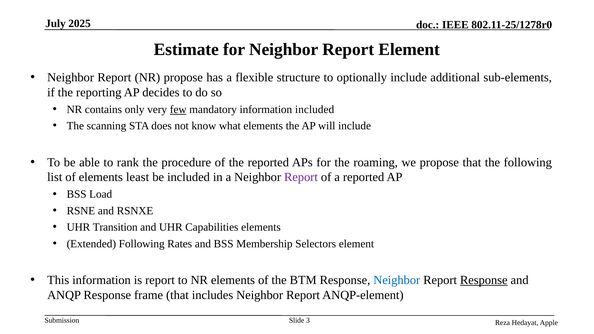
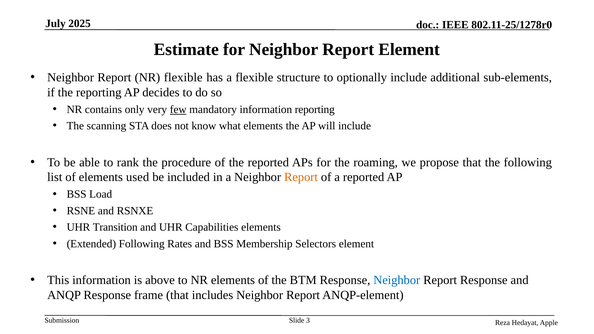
NR propose: propose -> flexible
information included: included -> reporting
least: least -> used
Report at (301, 177) colour: purple -> orange
is report: report -> above
Response at (484, 280) underline: present -> none
